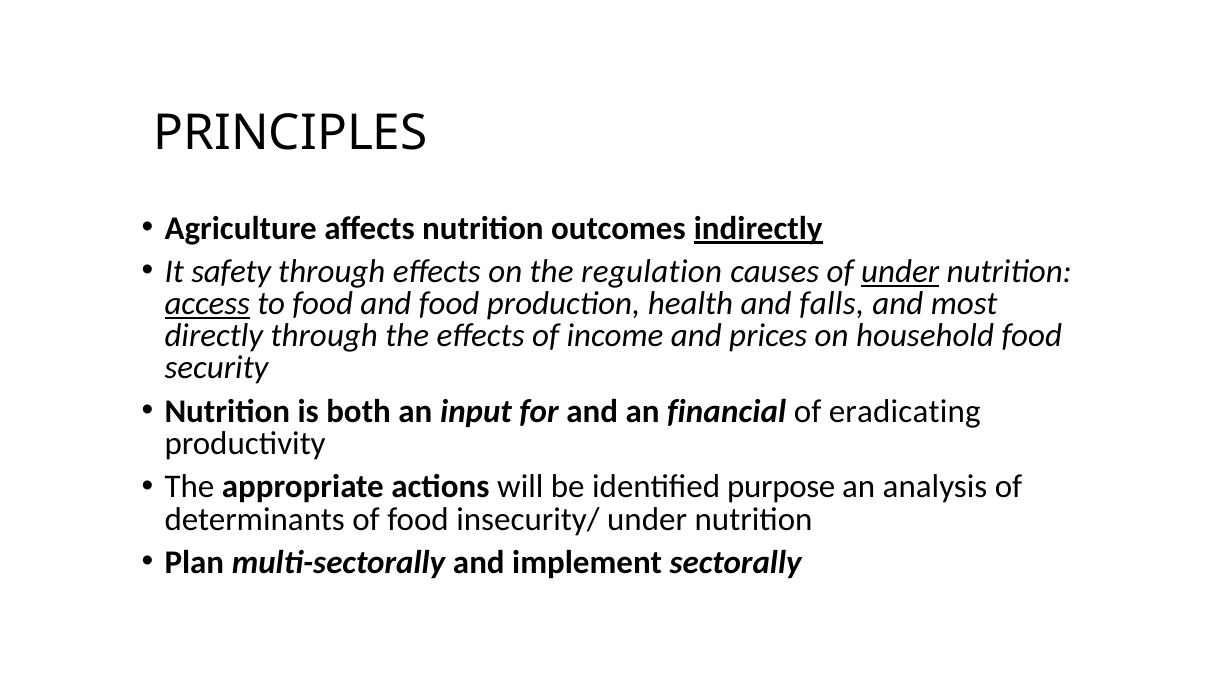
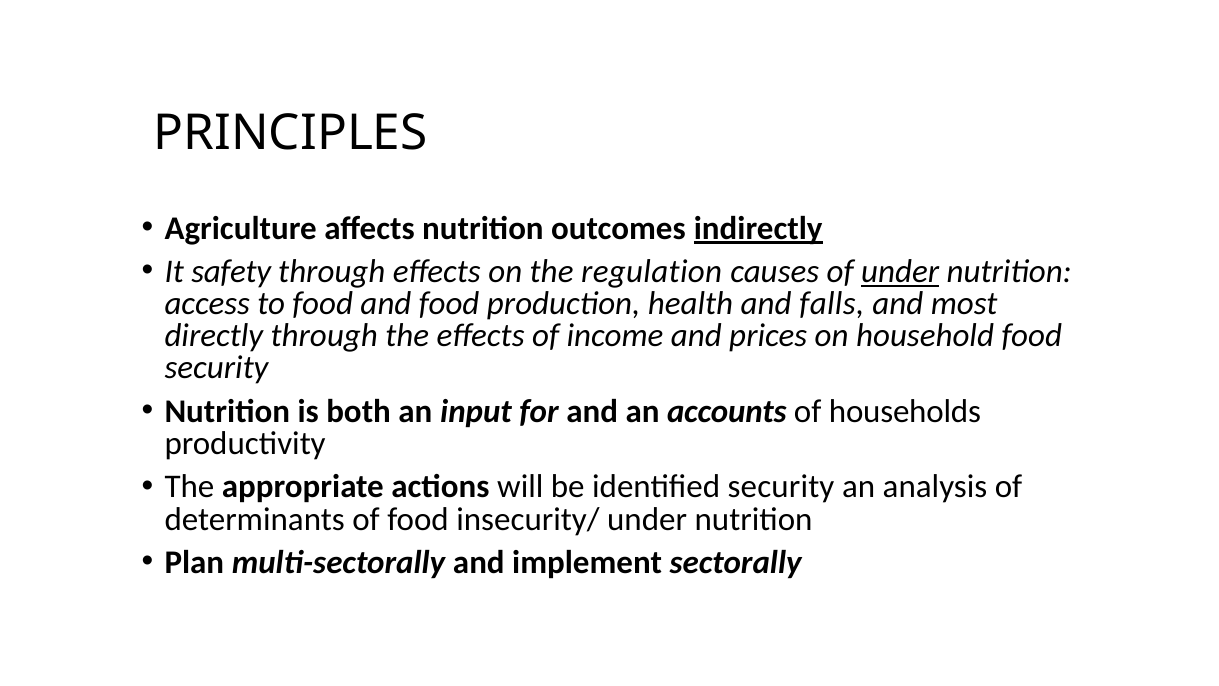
access underline: present -> none
financial: financial -> accounts
eradicating: eradicating -> households
identified purpose: purpose -> security
